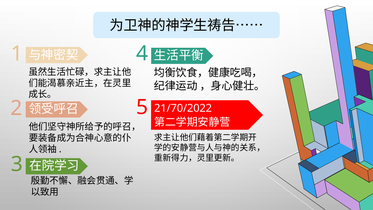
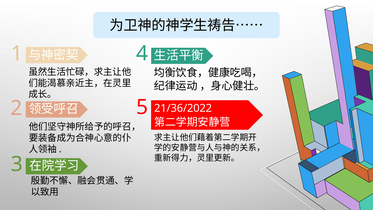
21/70/2022: 21/70/2022 -> 21/36/2022
